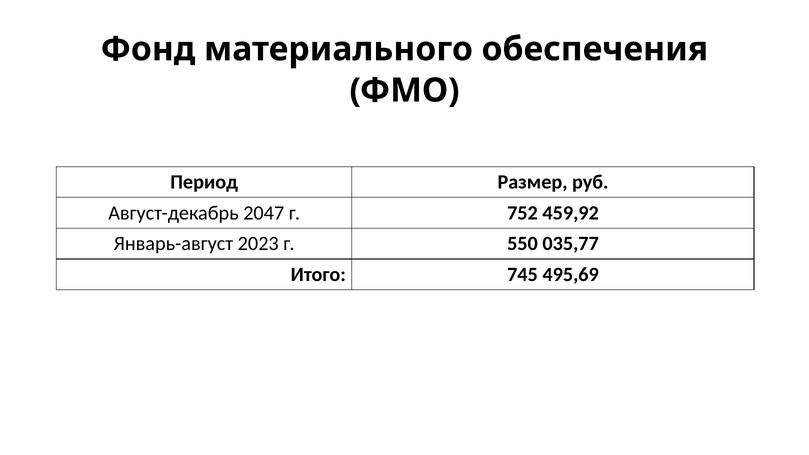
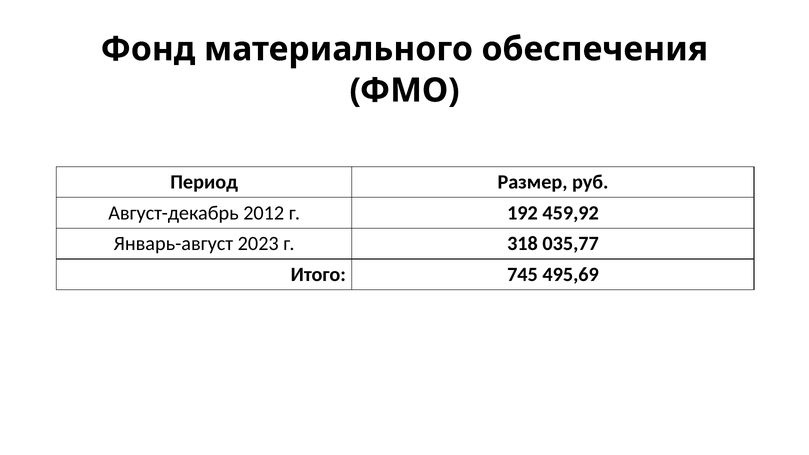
2047: 2047 -> 2012
752: 752 -> 192
550: 550 -> 318
